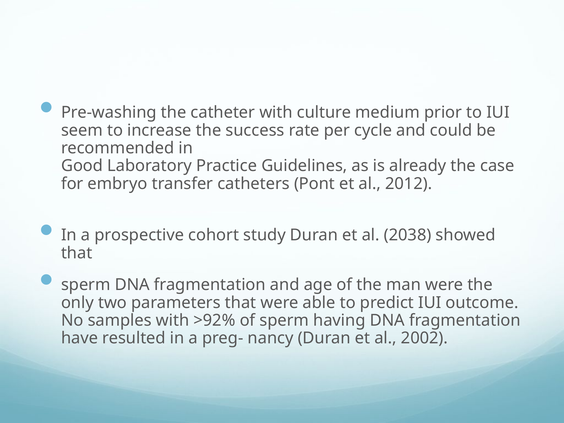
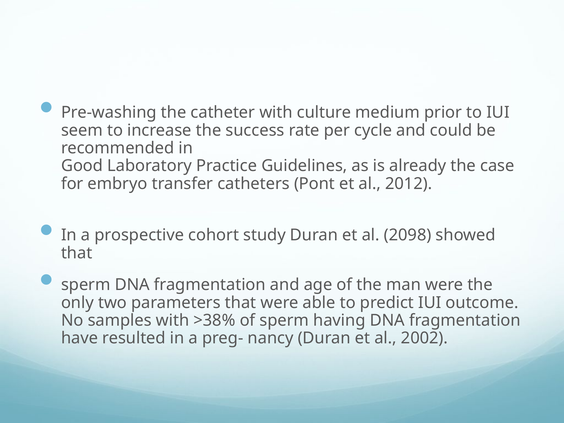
2038: 2038 -> 2098
>92%: >92% -> >38%
